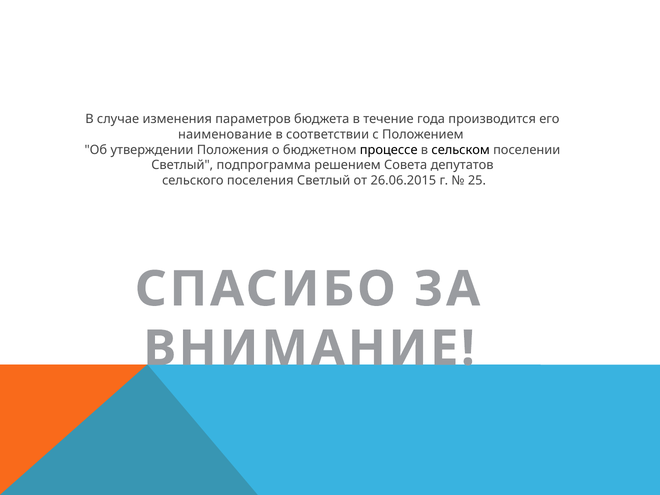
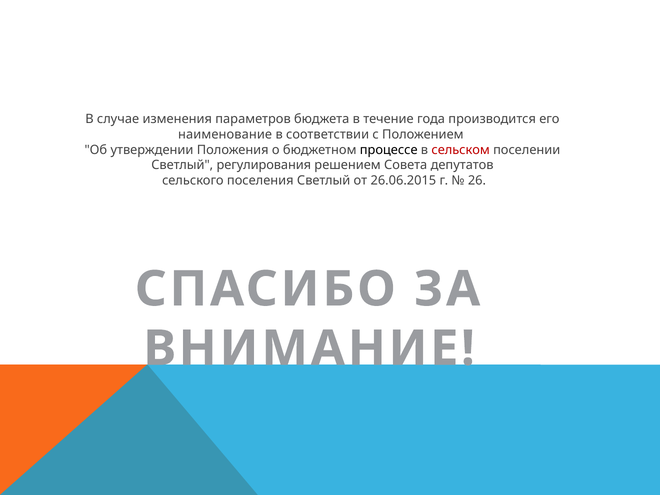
сельском colour: black -> red
подпрограмма: подпрограмма -> регулирования
25: 25 -> 26
